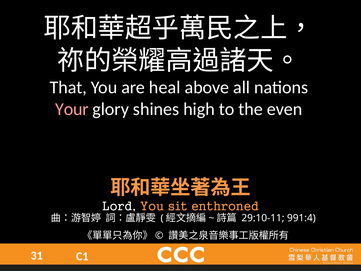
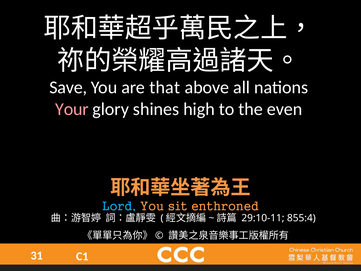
That: That -> Save
heal: heal -> that
Lord colour: white -> light blue
991:4: 991:4 -> 855:4
